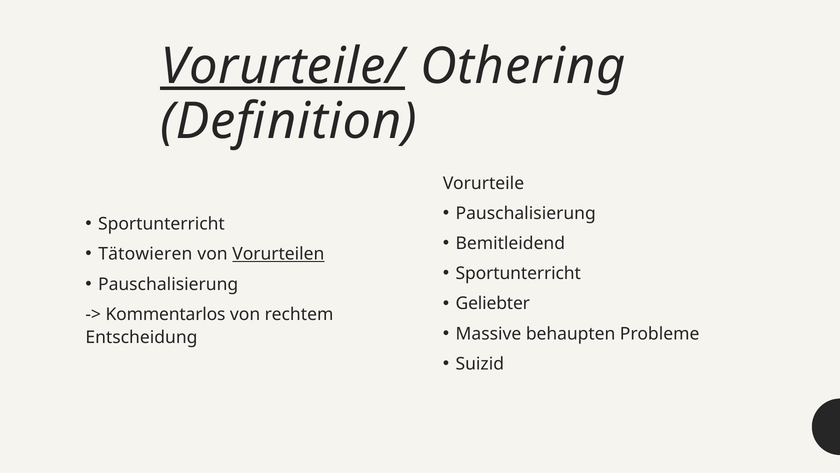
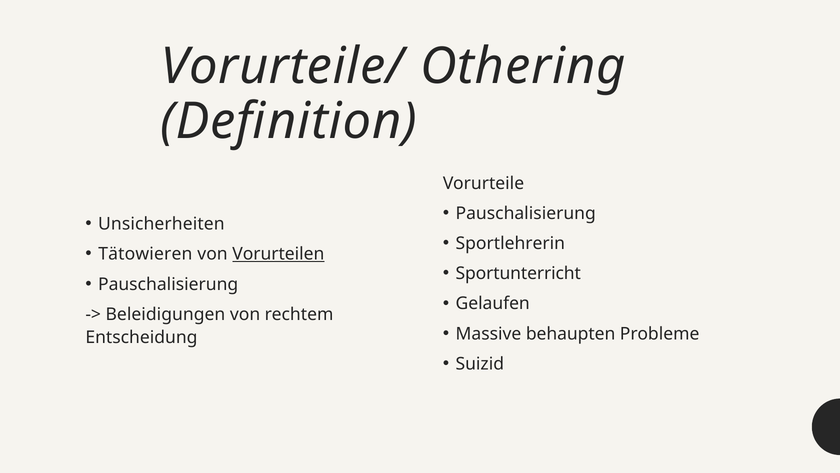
Vorurteile/ underline: present -> none
Sportunterricht at (161, 224): Sportunterricht -> Unsicherheiten
Bemitleidend: Bemitleidend -> Sportlehrerin
Geliebter: Geliebter -> Gelaufen
Kommentarlos: Kommentarlos -> Beleidigungen
